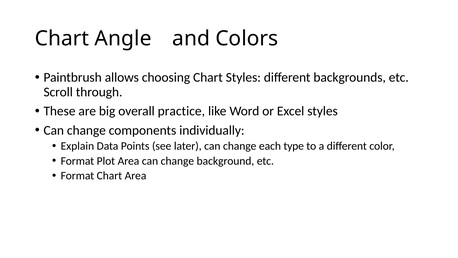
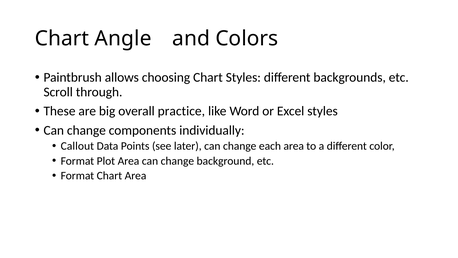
Explain: Explain -> Callout
each type: type -> area
